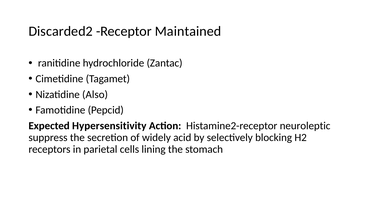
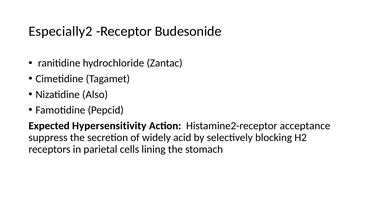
Discarded2: Discarded2 -> Especially2
Maintained: Maintained -> Budesonide
neuroleptic: neuroleptic -> acceptance
